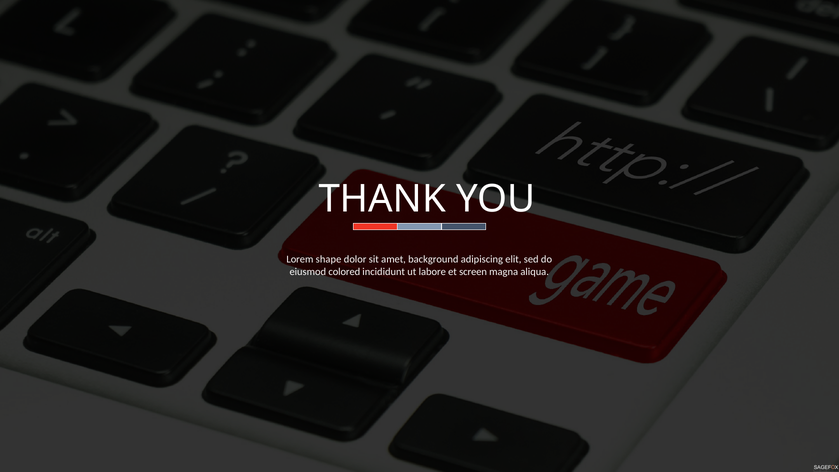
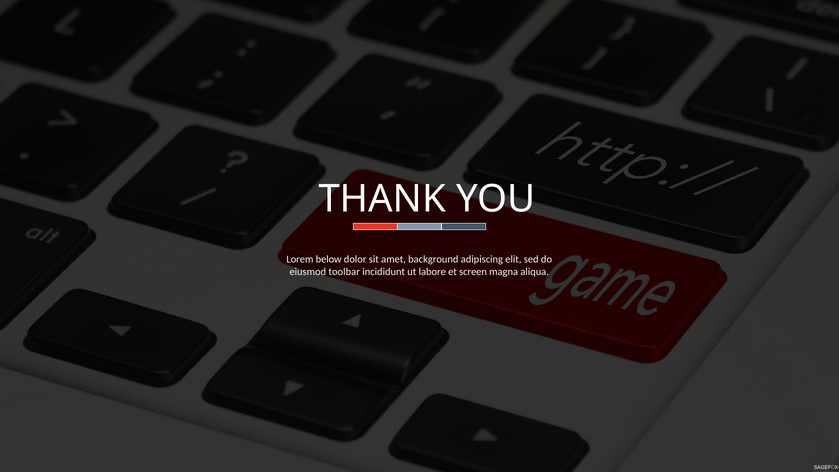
shape: shape -> below
colored: colored -> toolbar
